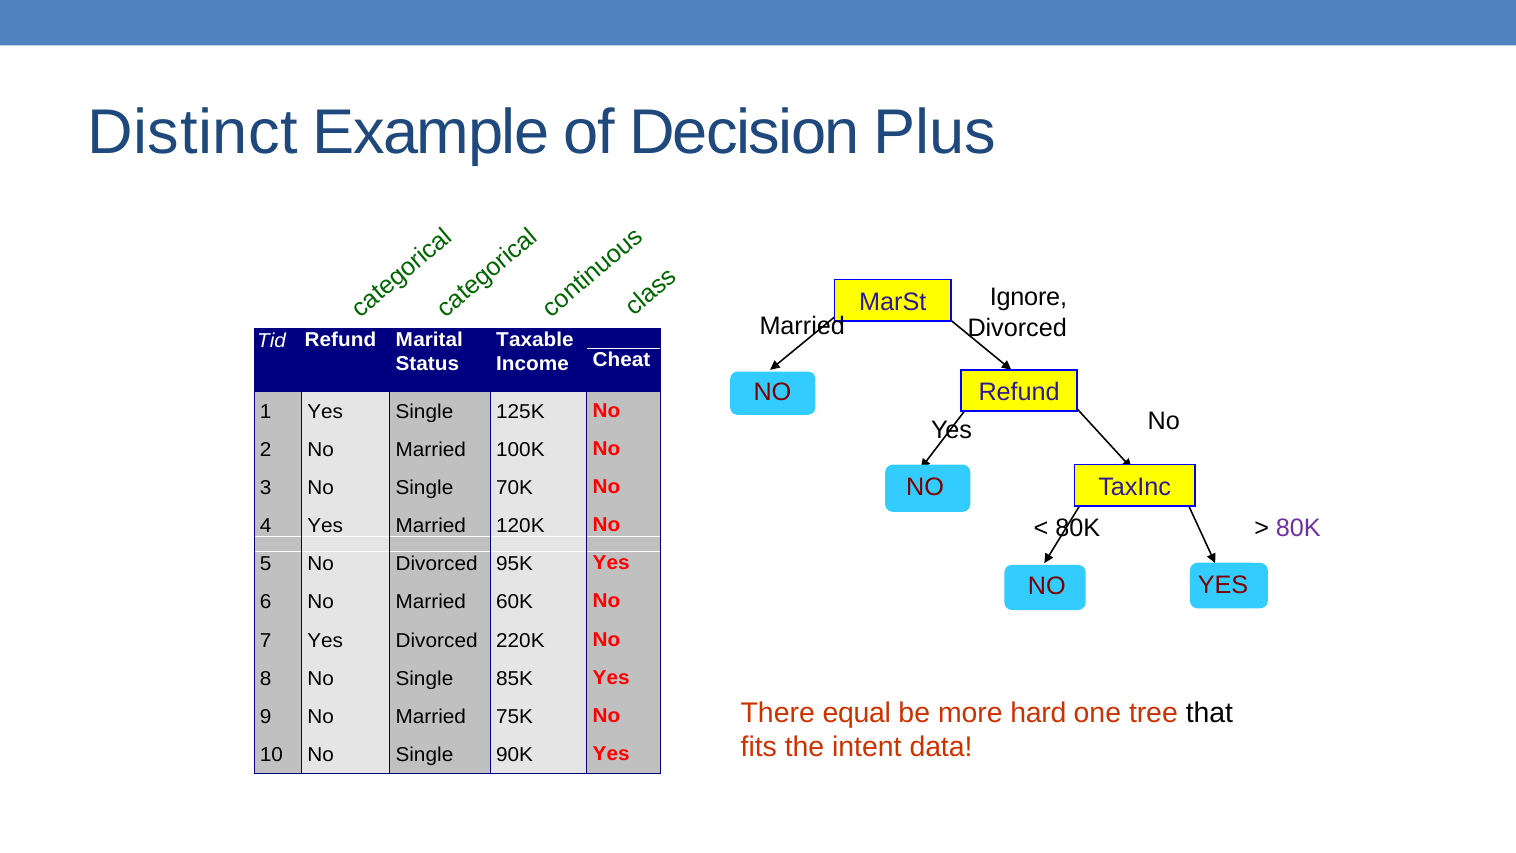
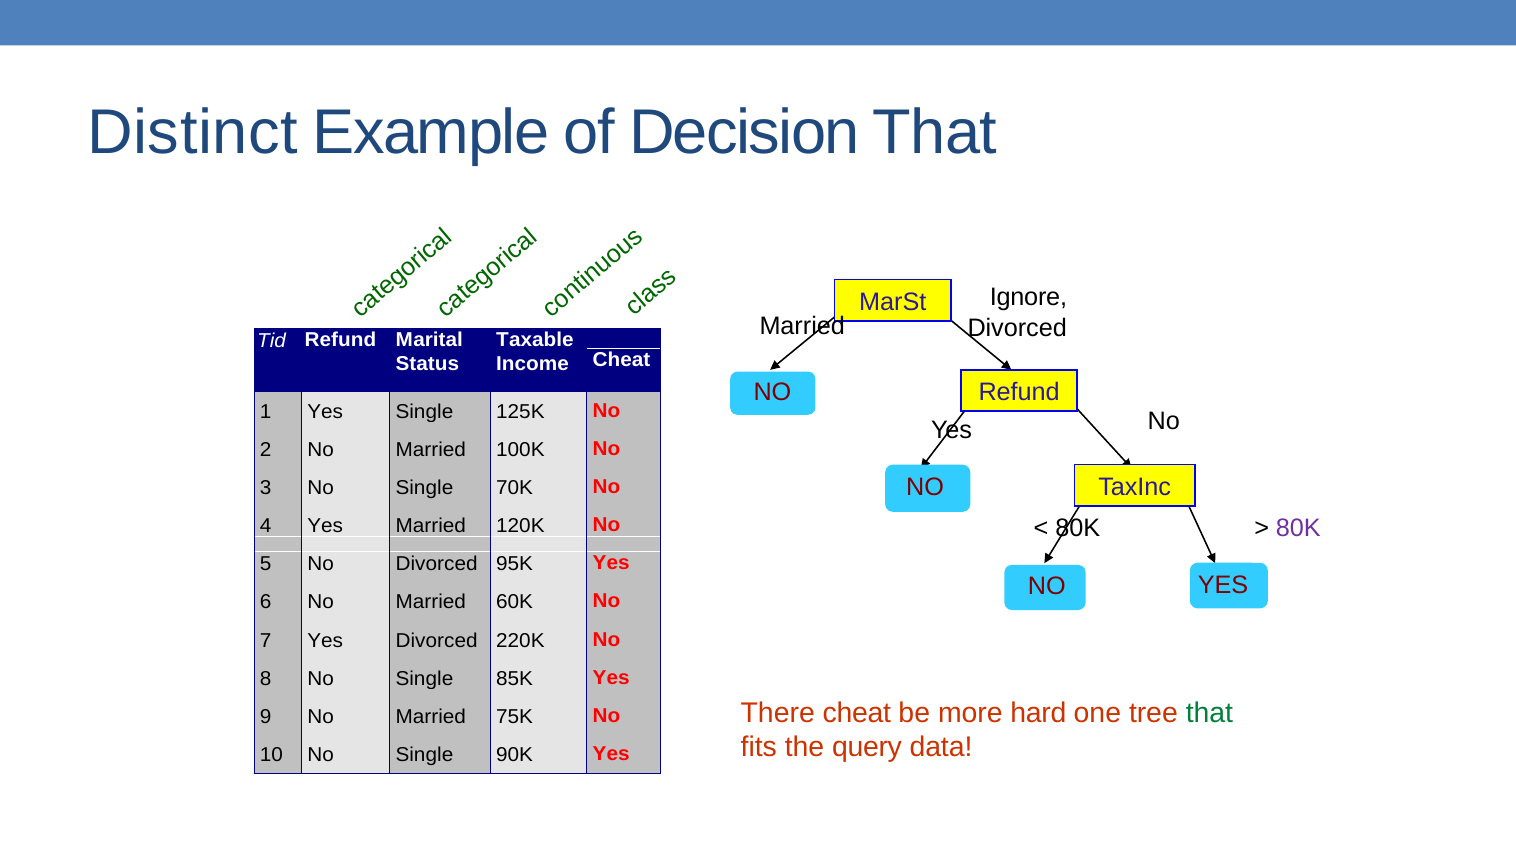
Decision Plus: Plus -> That
There equal: equal -> cheat
that at (1209, 713) colour: black -> green
intent: intent -> query
